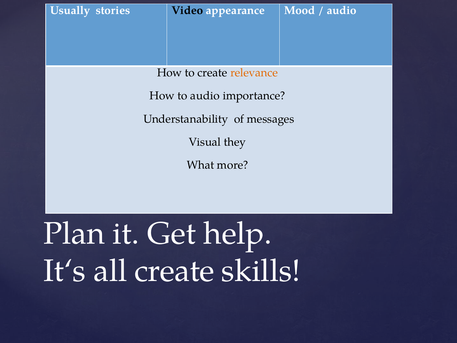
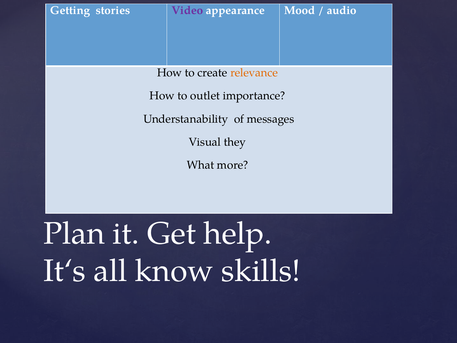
Usually: Usually -> Getting
Video colour: black -> purple
to audio: audio -> outlet
all create: create -> know
